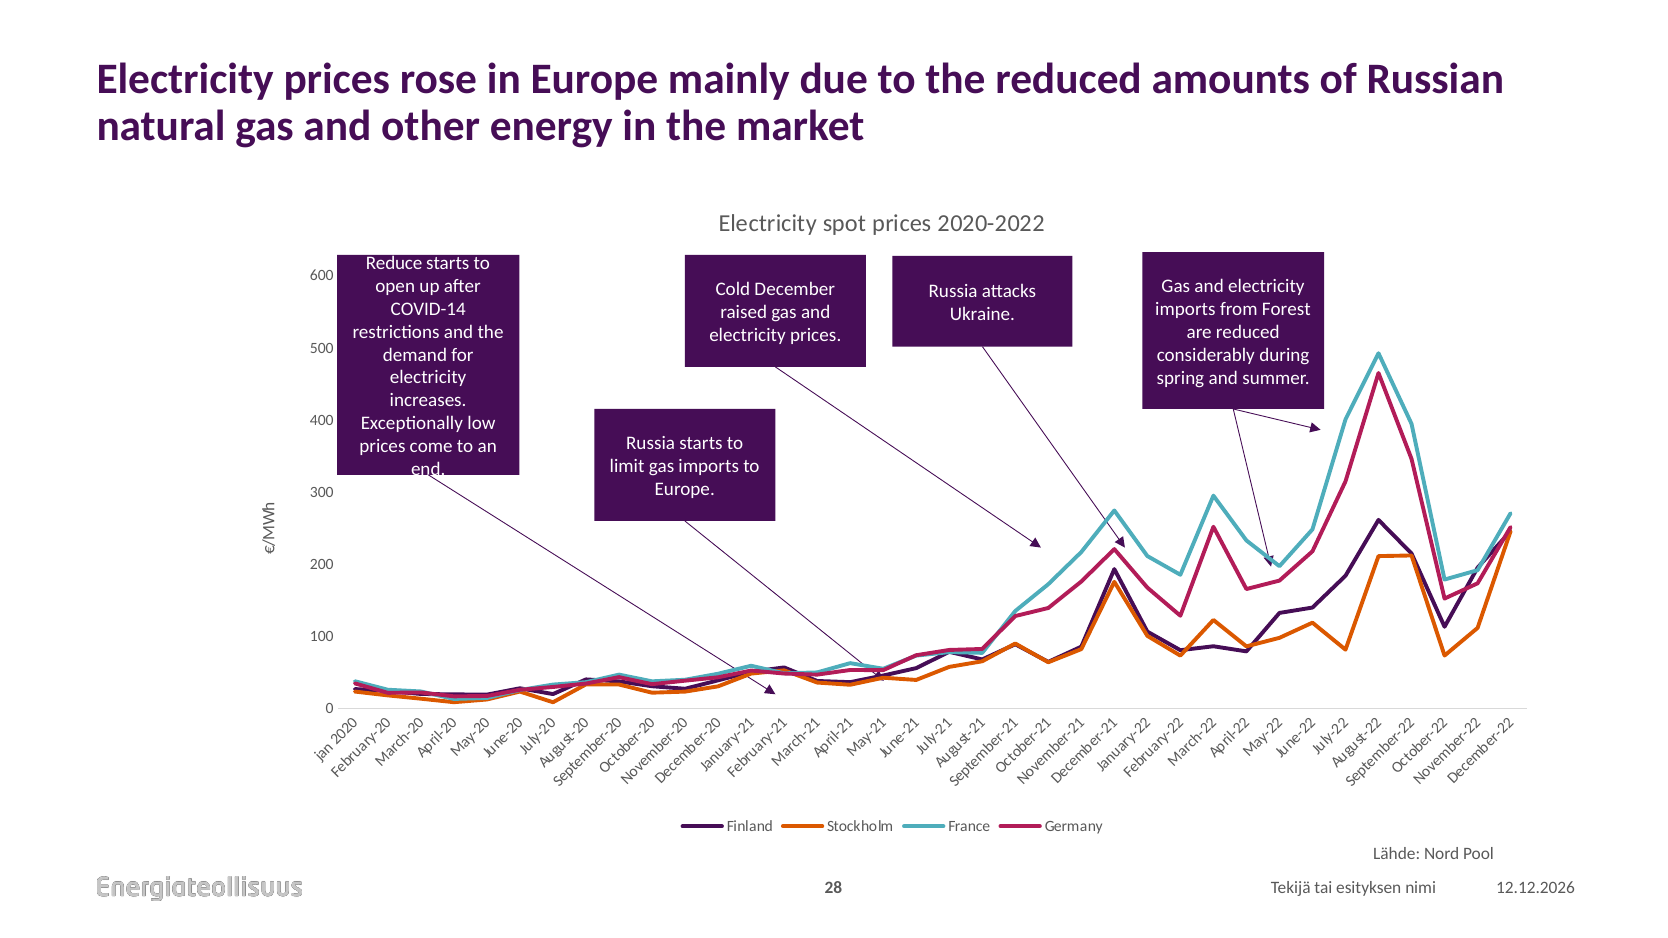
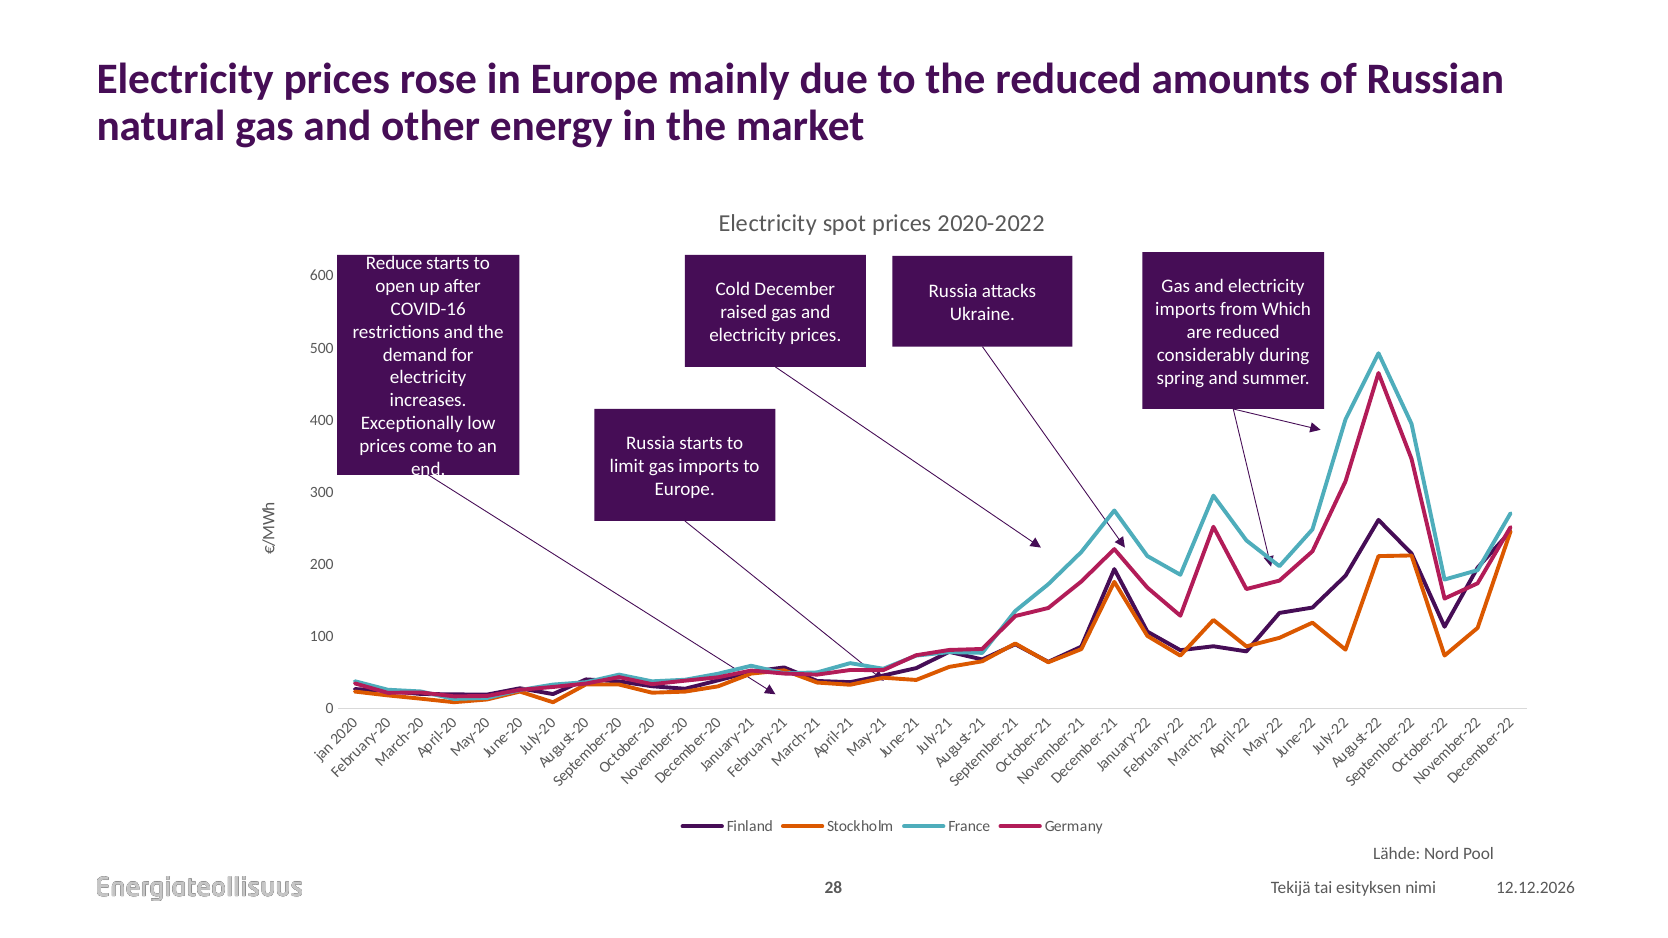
COVID-14: COVID-14 -> COVID-16
Forest: Forest -> Which
